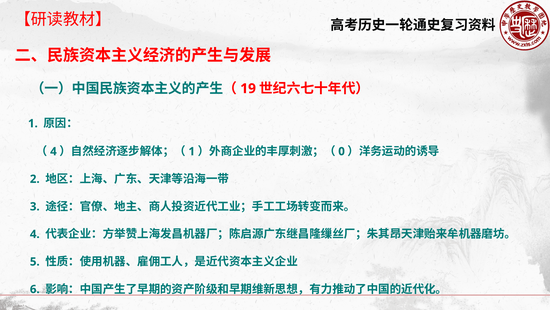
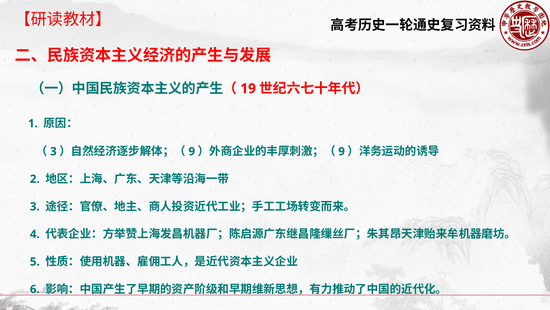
4 at (53, 151): 4 -> 3
1 at (192, 151): 1 -> 9
0 at (342, 151): 0 -> 9
